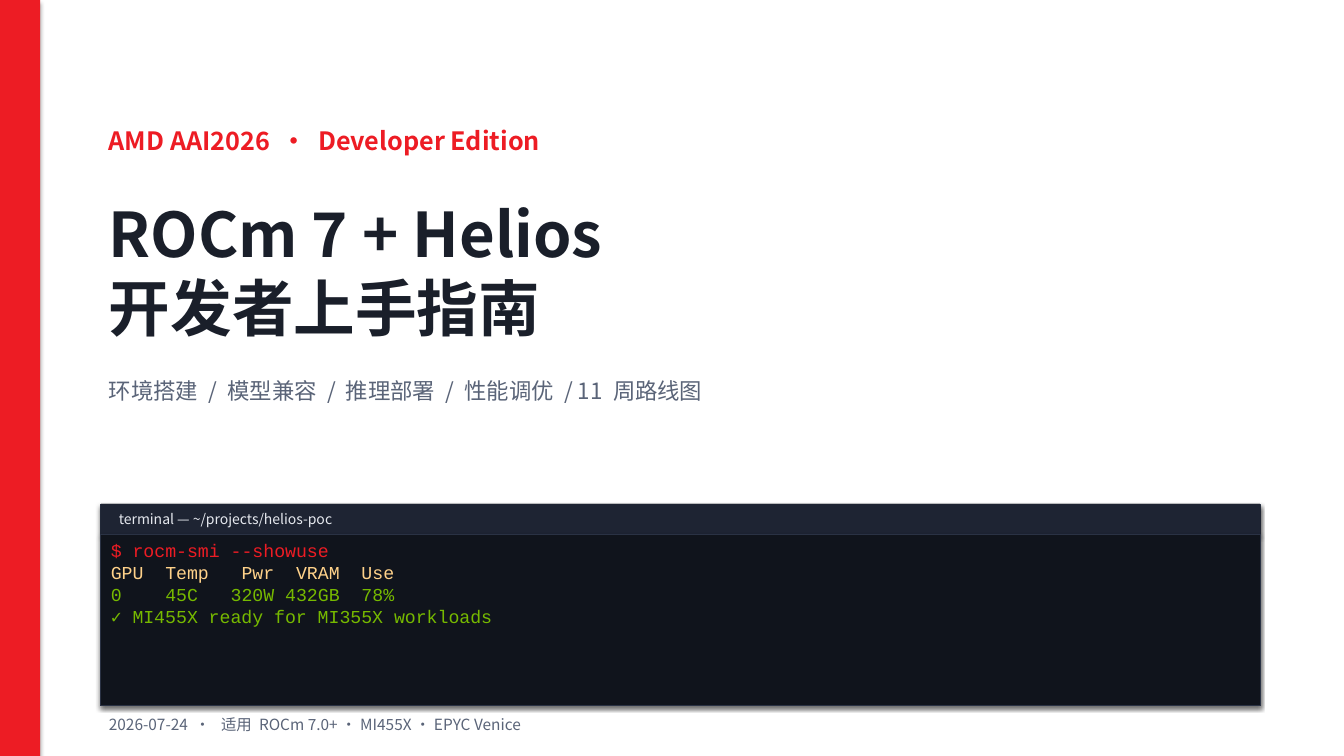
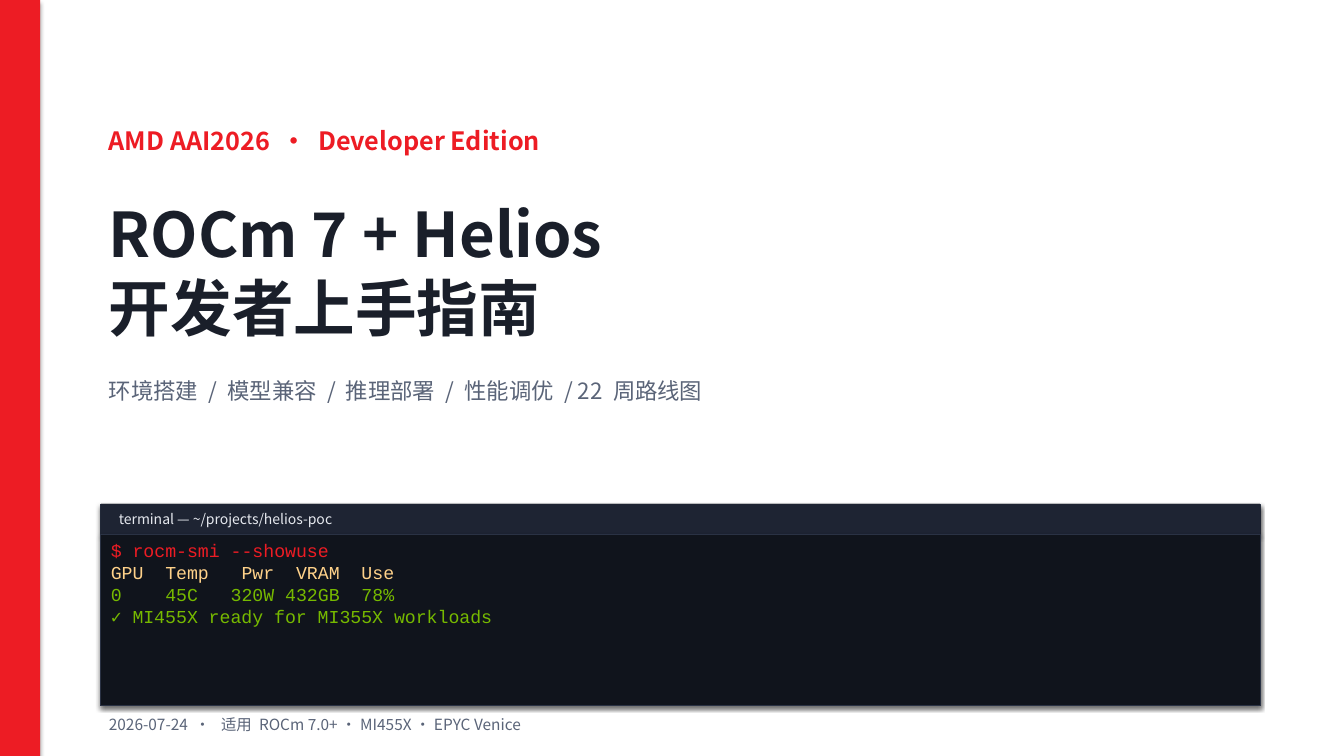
11: 11 -> 22
